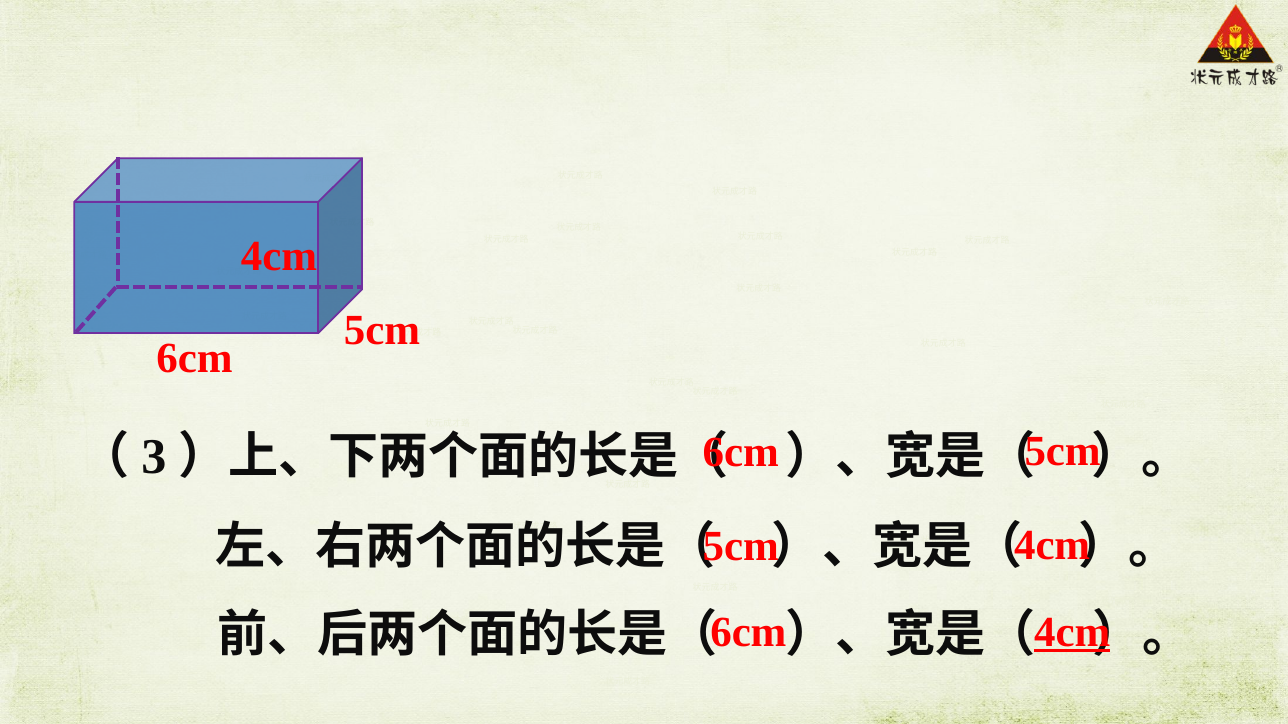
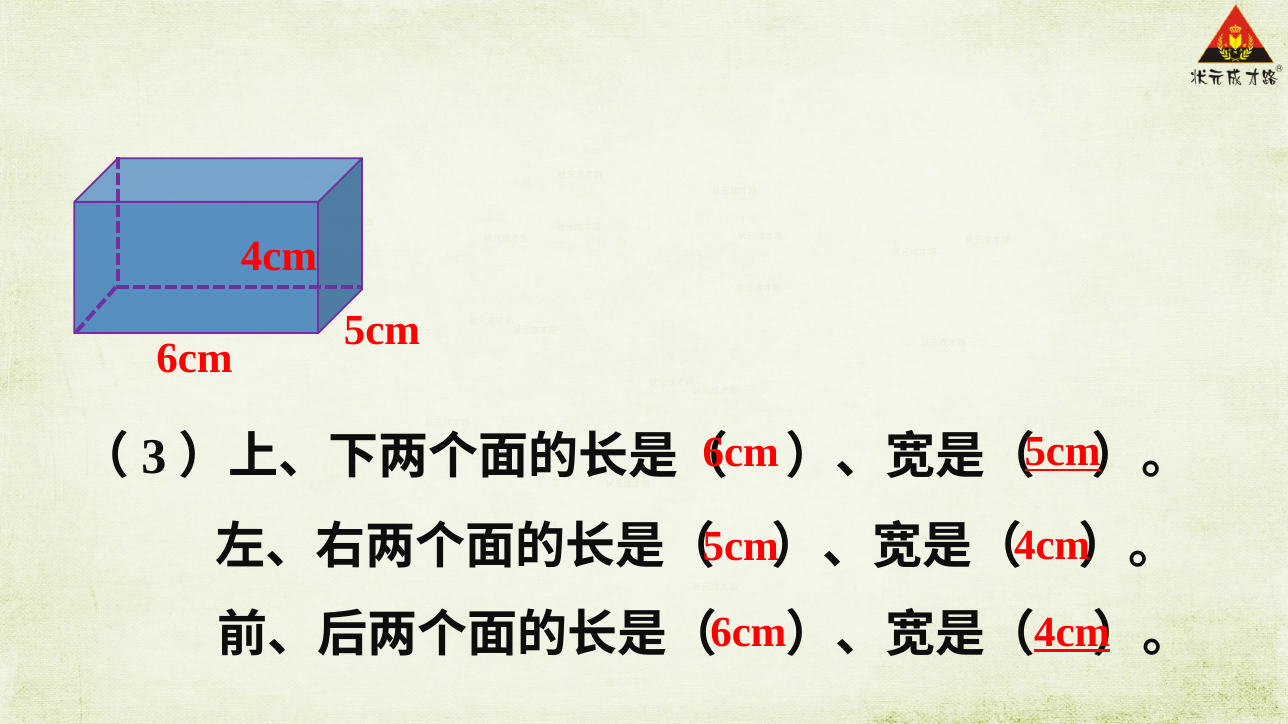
5cm at (1063, 452) underline: none -> present
